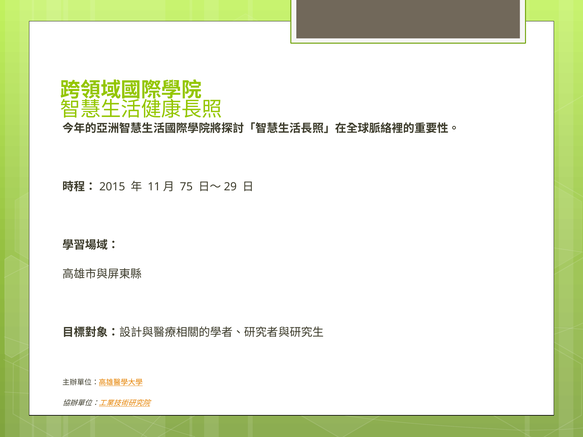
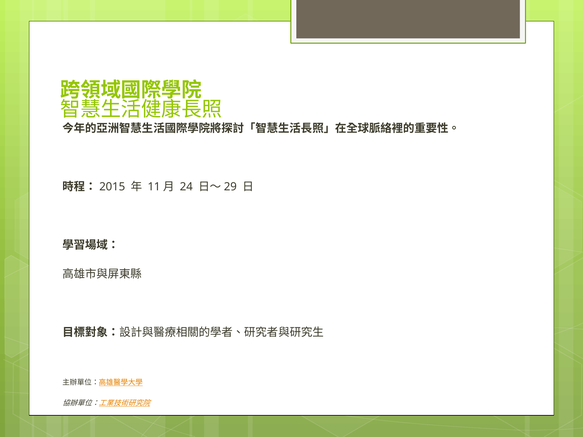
75: 75 -> 24
